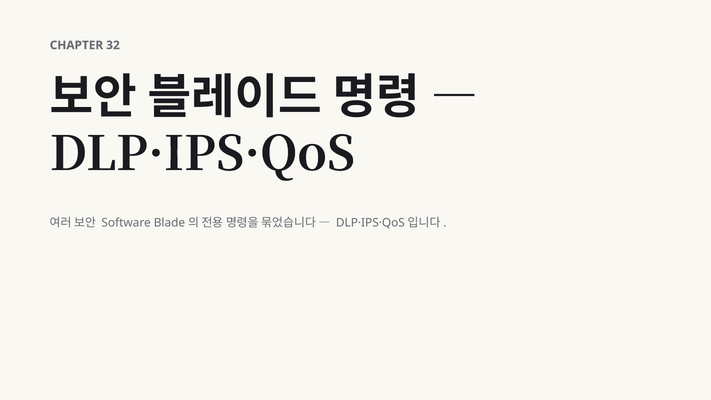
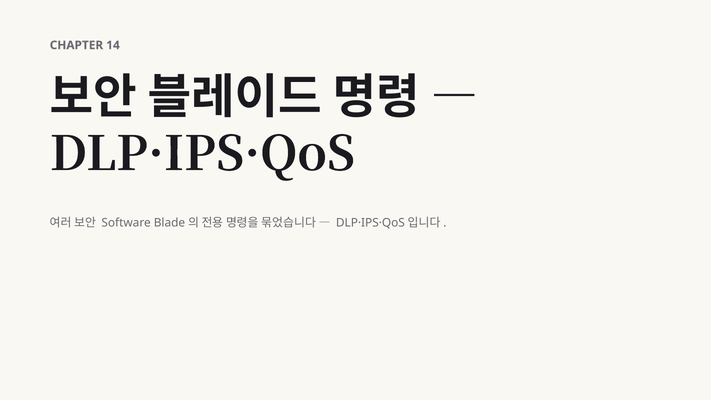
32: 32 -> 14
